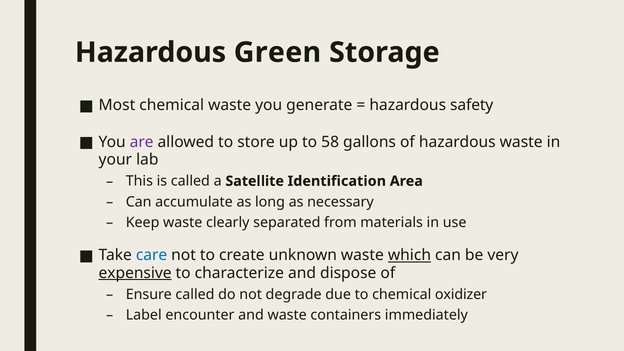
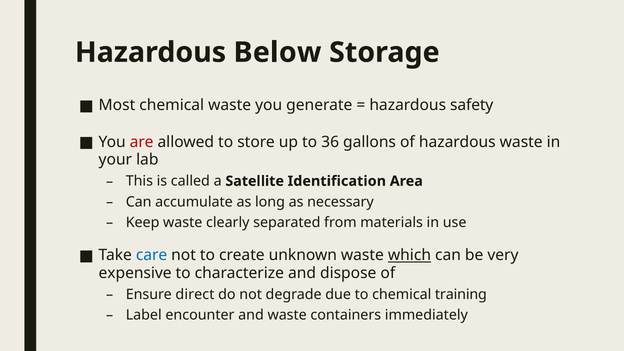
Green: Green -> Below
are colour: purple -> red
58: 58 -> 36
expensive underline: present -> none
Ensure called: called -> direct
oxidizer: oxidizer -> training
